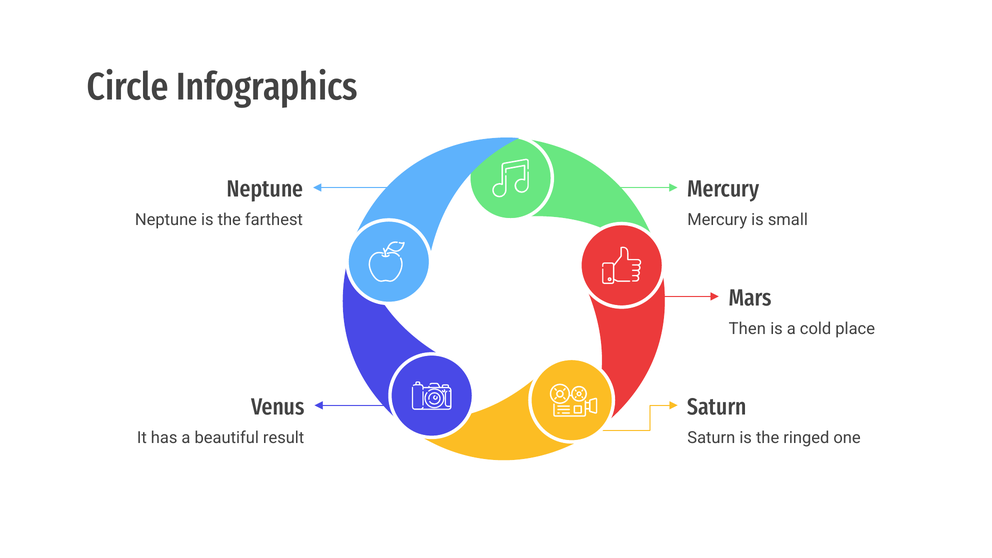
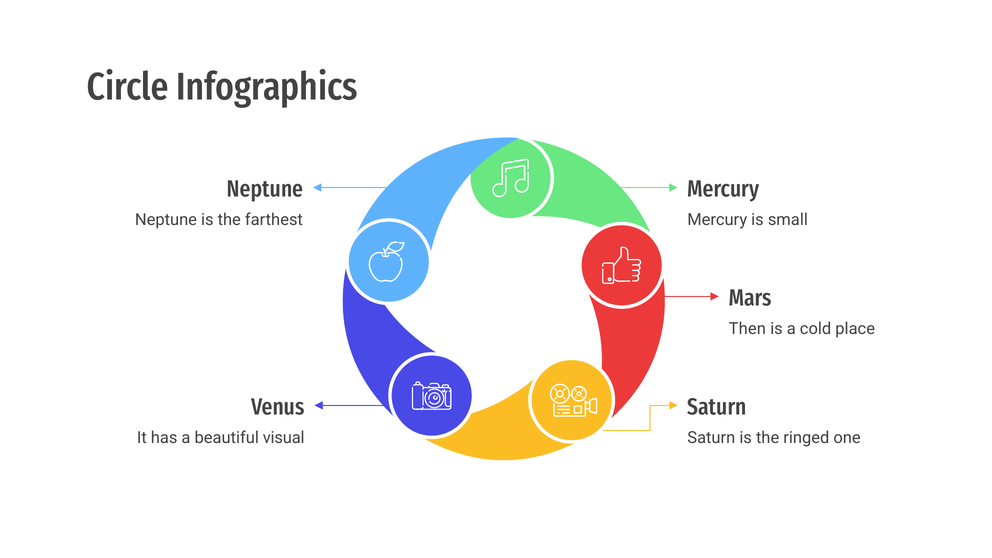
result: result -> visual
